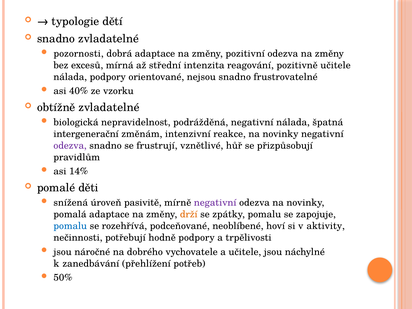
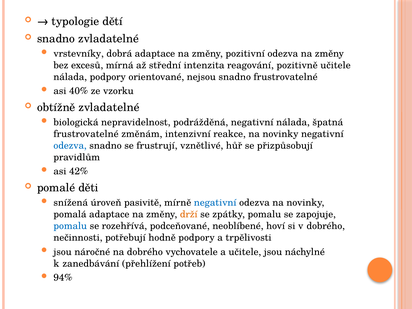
pozornosti: pozornosti -> vrstevníky
intergenerační at (86, 134): intergenerační -> frustrovatelné
odezva at (70, 146) colour: purple -> blue
14%: 14% -> 42%
negativní at (215, 203) colour: purple -> blue
v aktivity: aktivity -> dobrého
50%: 50% -> 94%
